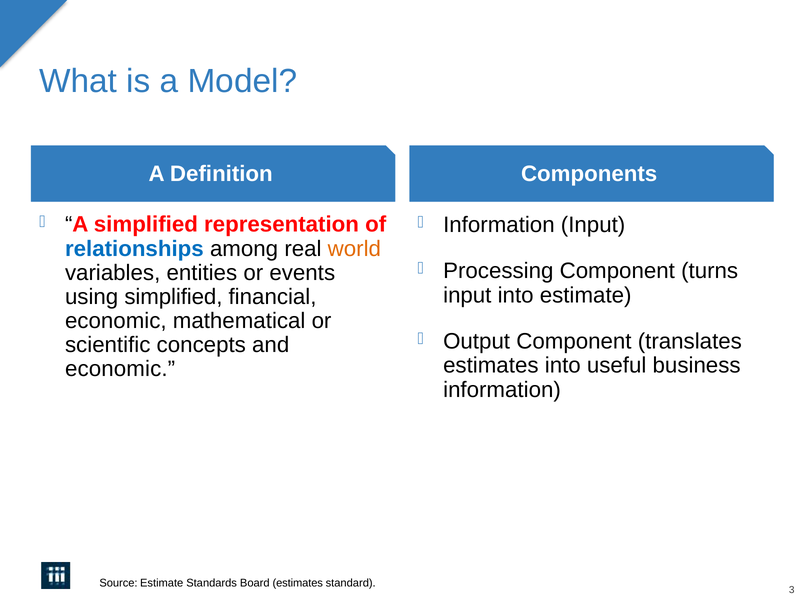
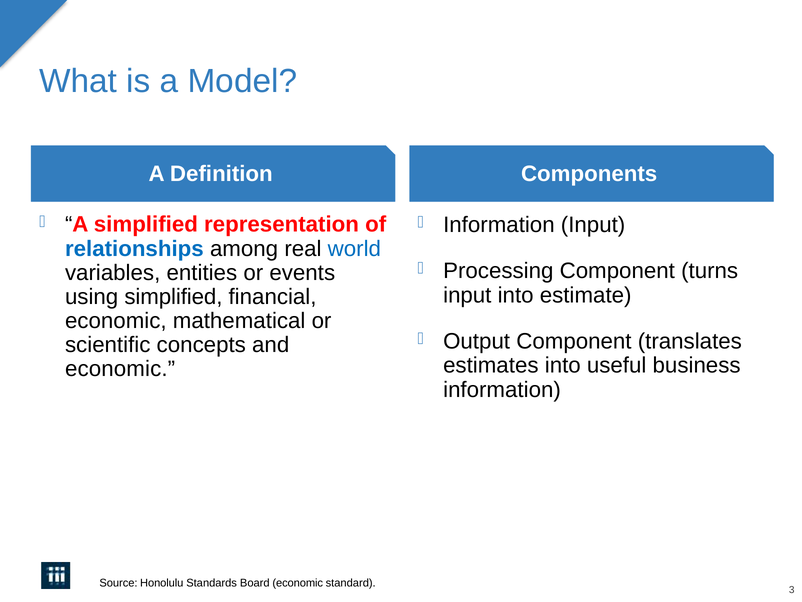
world colour: orange -> blue
Source Estimate: Estimate -> Honolulu
Board estimates: estimates -> economic
